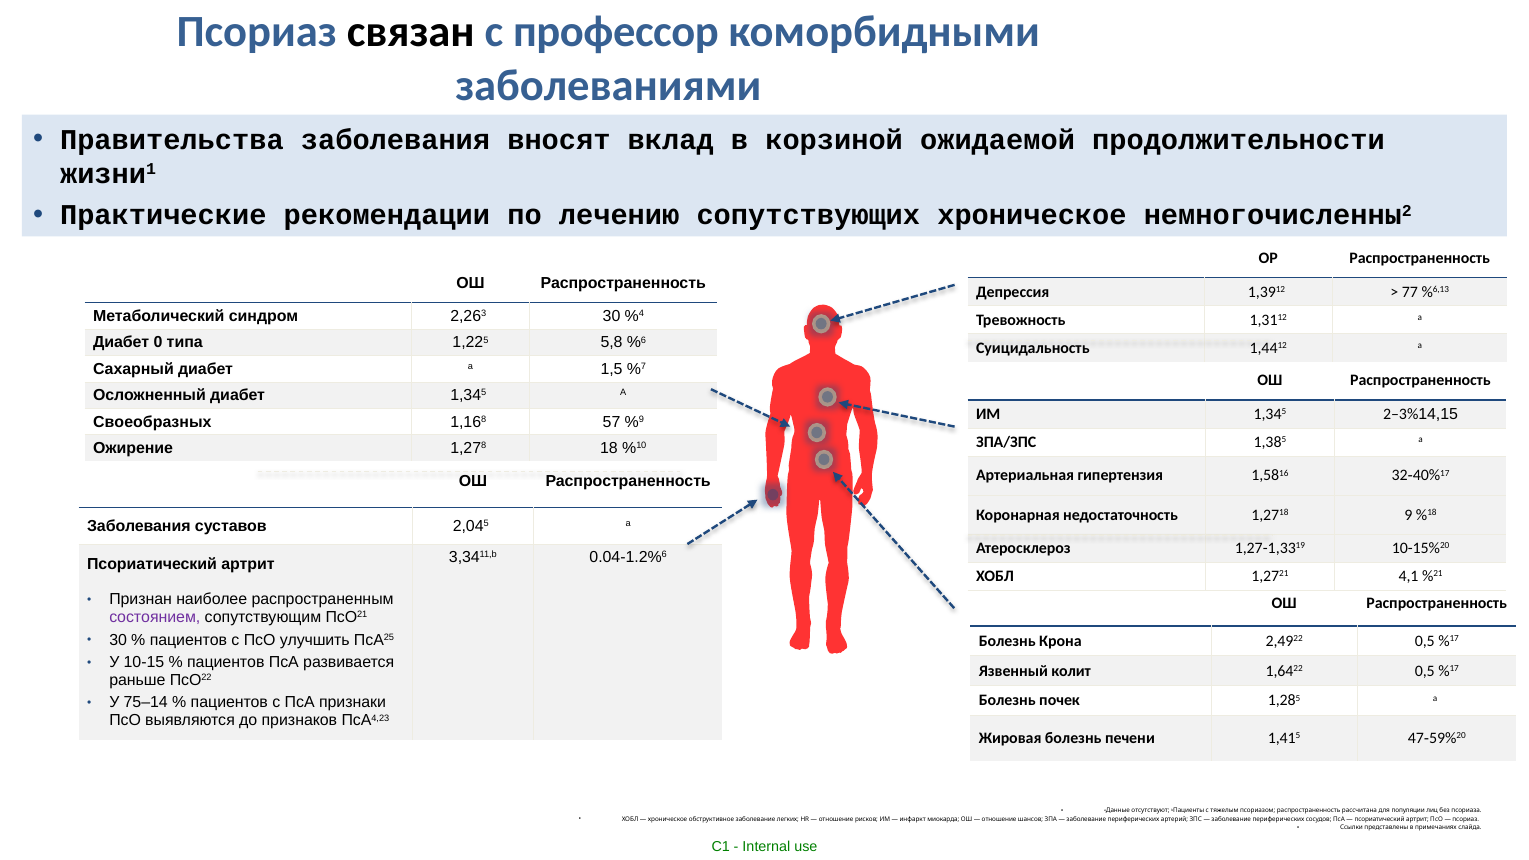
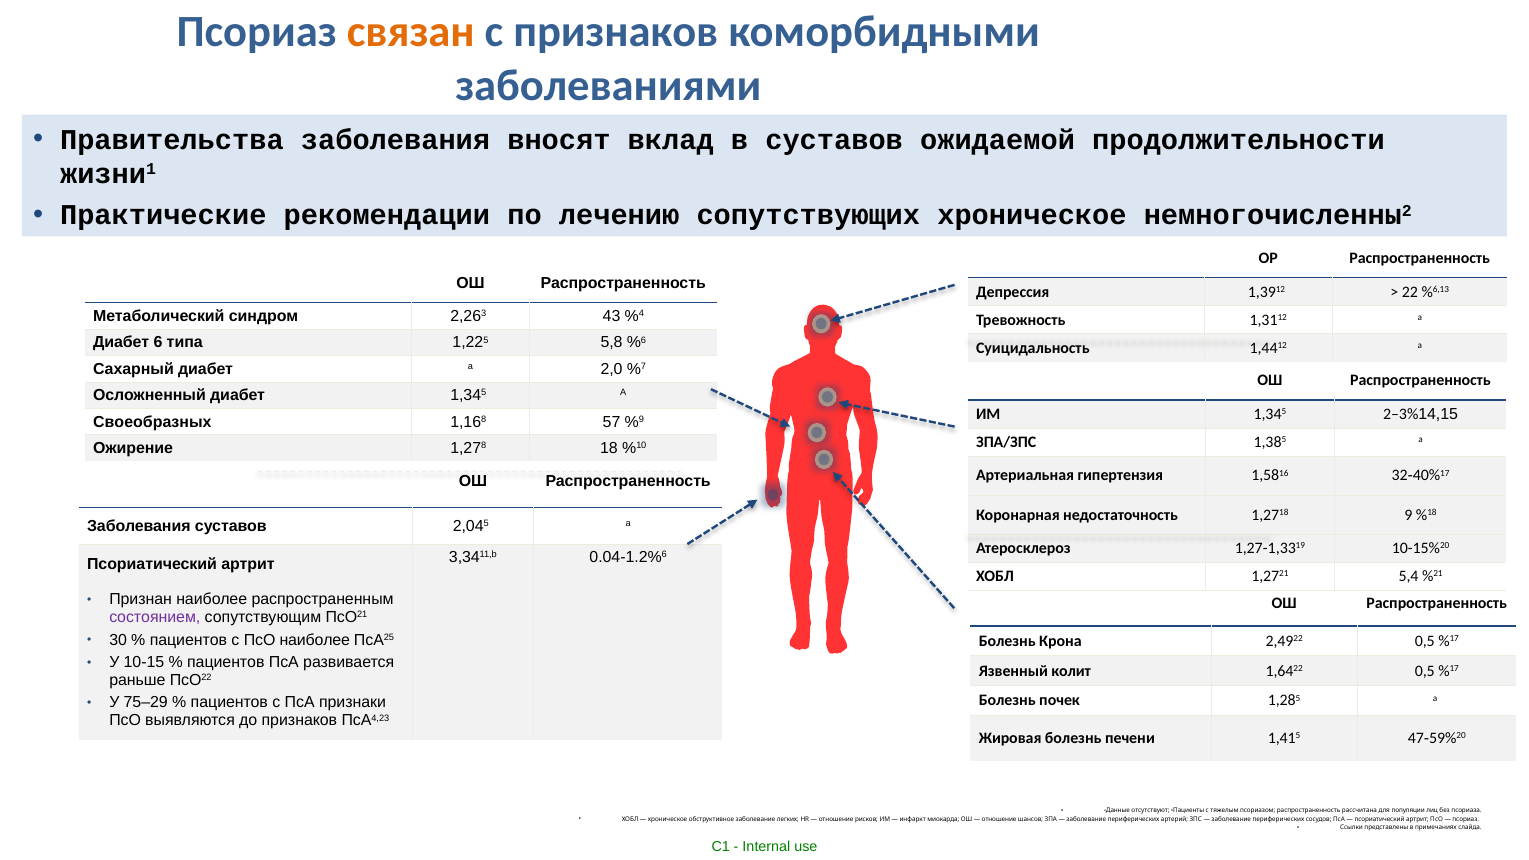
связан colour: black -> orange
с профессор: профессор -> признаков
в корзиной: корзиной -> суставов
77: 77 -> 22
2,263 30: 30 -> 43
0: 0 -> 6
1,5: 1,5 -> 2,0
4,1: 4,1 -> 5,4
ПсО улучшить: улучшить -> наиболее
75–14: 75–14 -> 75–29
